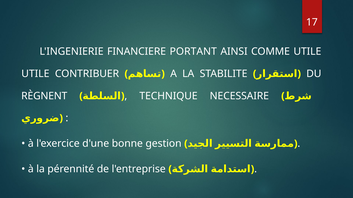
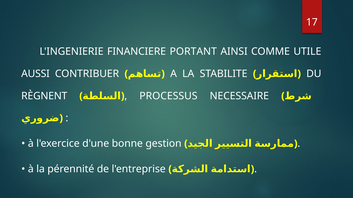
UTILE at (35, 74): UTILE -> AUSSI
TECHNIQUE: TECHNIQUE -> PROCESSUS
